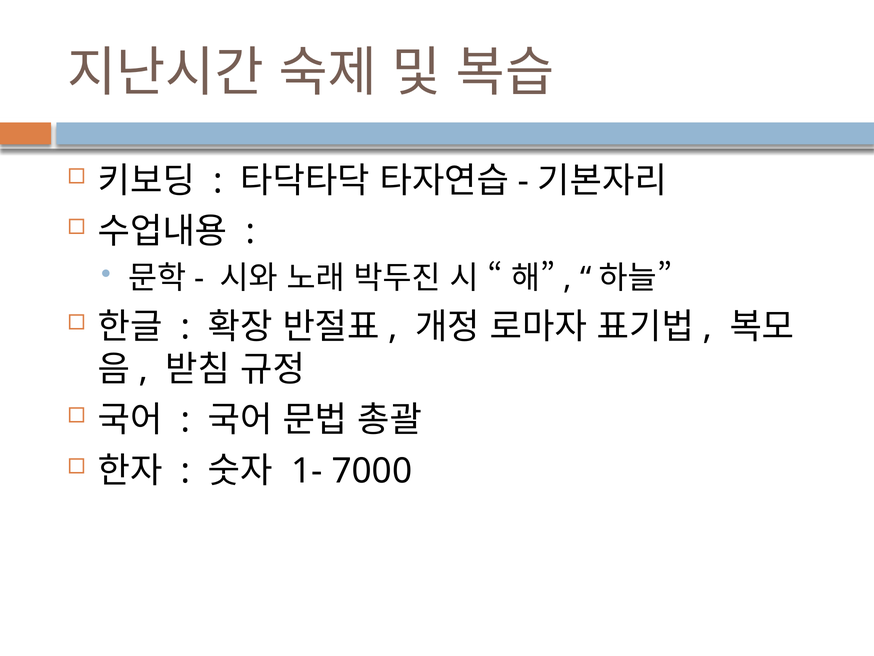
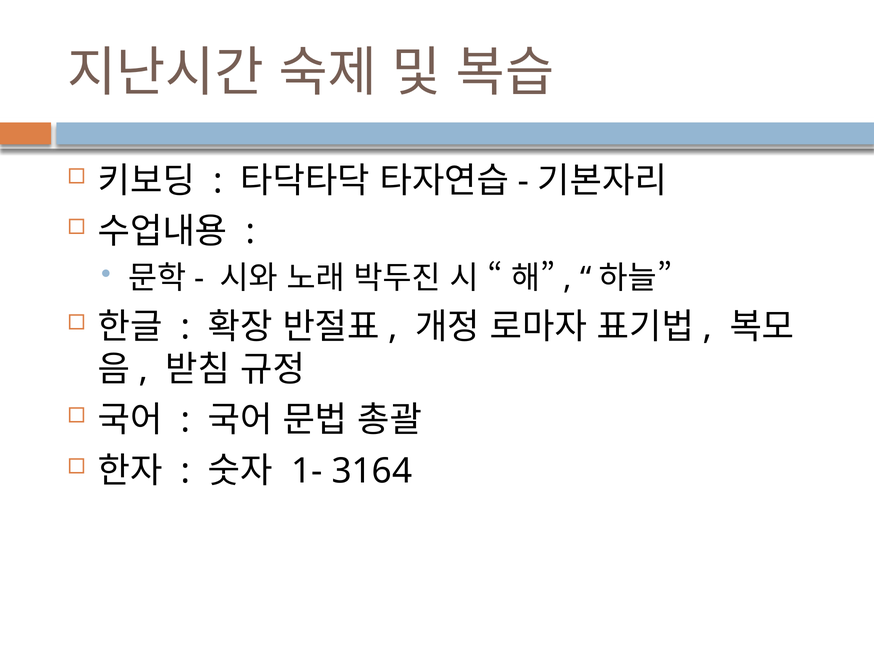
7000: 7000 -> 3164
